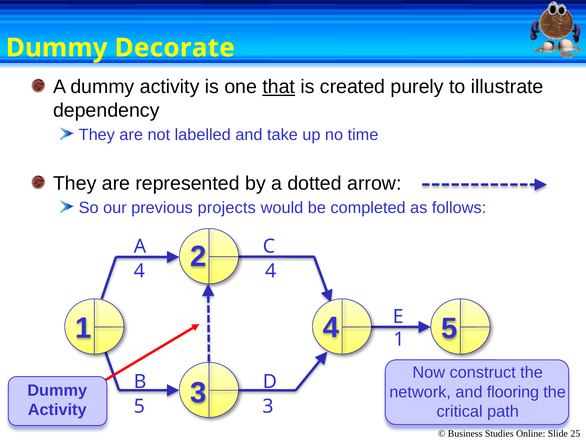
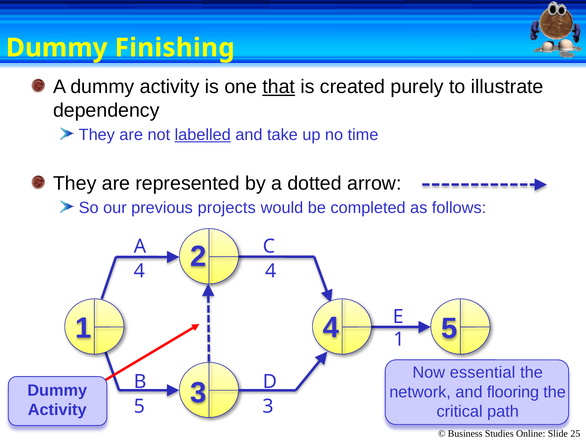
Decorate: Decorate -> Finishing
labelled underline: none -> present
construct: construct -> essential
